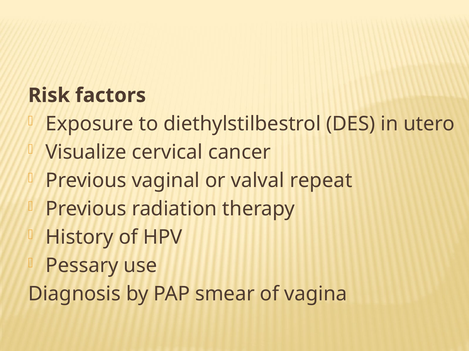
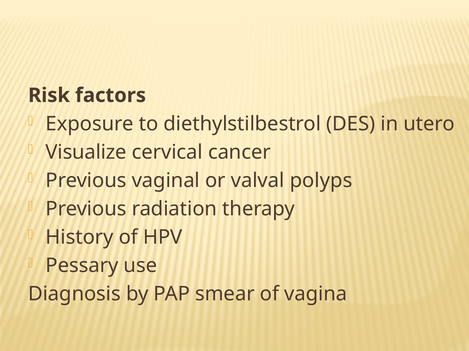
repeat: repeat -> polyps
